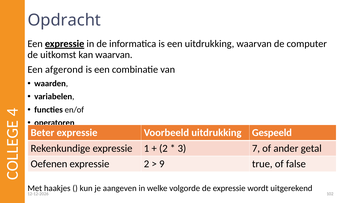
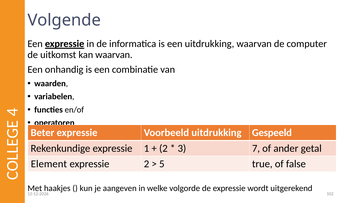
Opdracht: Opdracht -> Volgende
afgerond: afgerond -> onhandig
Oefenen: Oefenen -> Element
9: 9 -> 5
